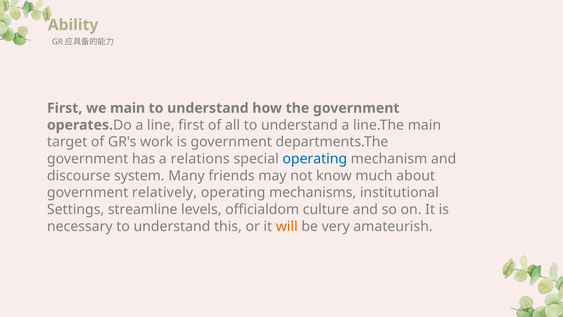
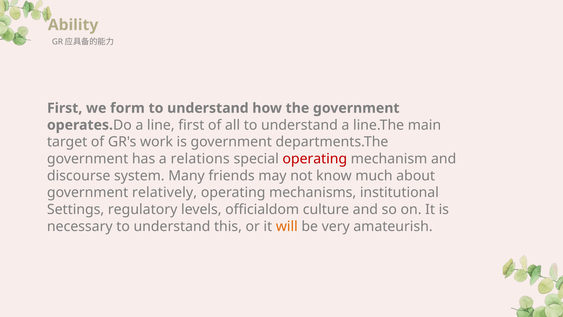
we main: main -> form
operating at (315, 159) colour: blue -> red
streamline: streamline -> regulatory
